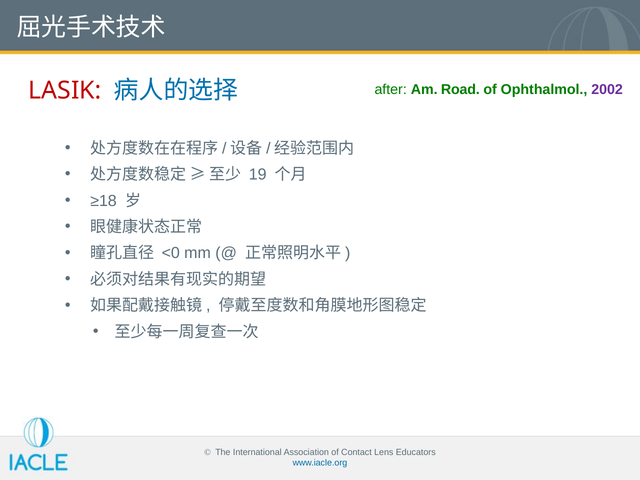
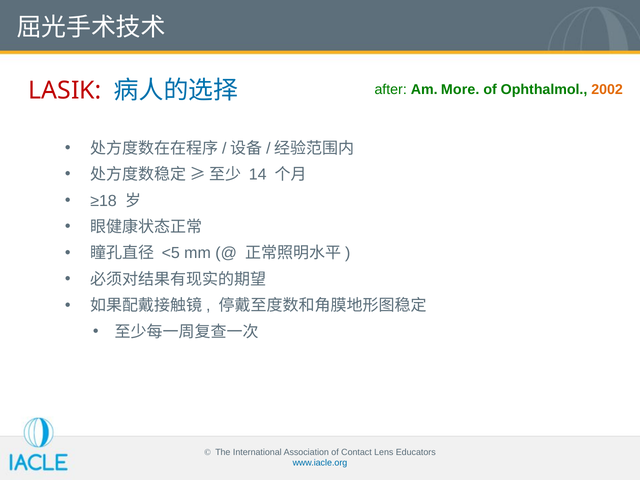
Road: Road -> More
2002 colour: purple -> orange
19: 19 -> 14
<0: <0 -> <5
